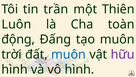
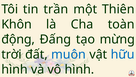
Luôn: Luôn -> Khôn
tạo muôn: muôn -> mừng
hữu colour: purple -> blue
